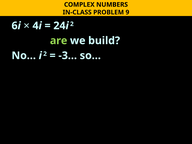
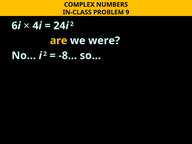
are colour: light green -> yellow
build: build -> were
-3…: -3… -> -8…
